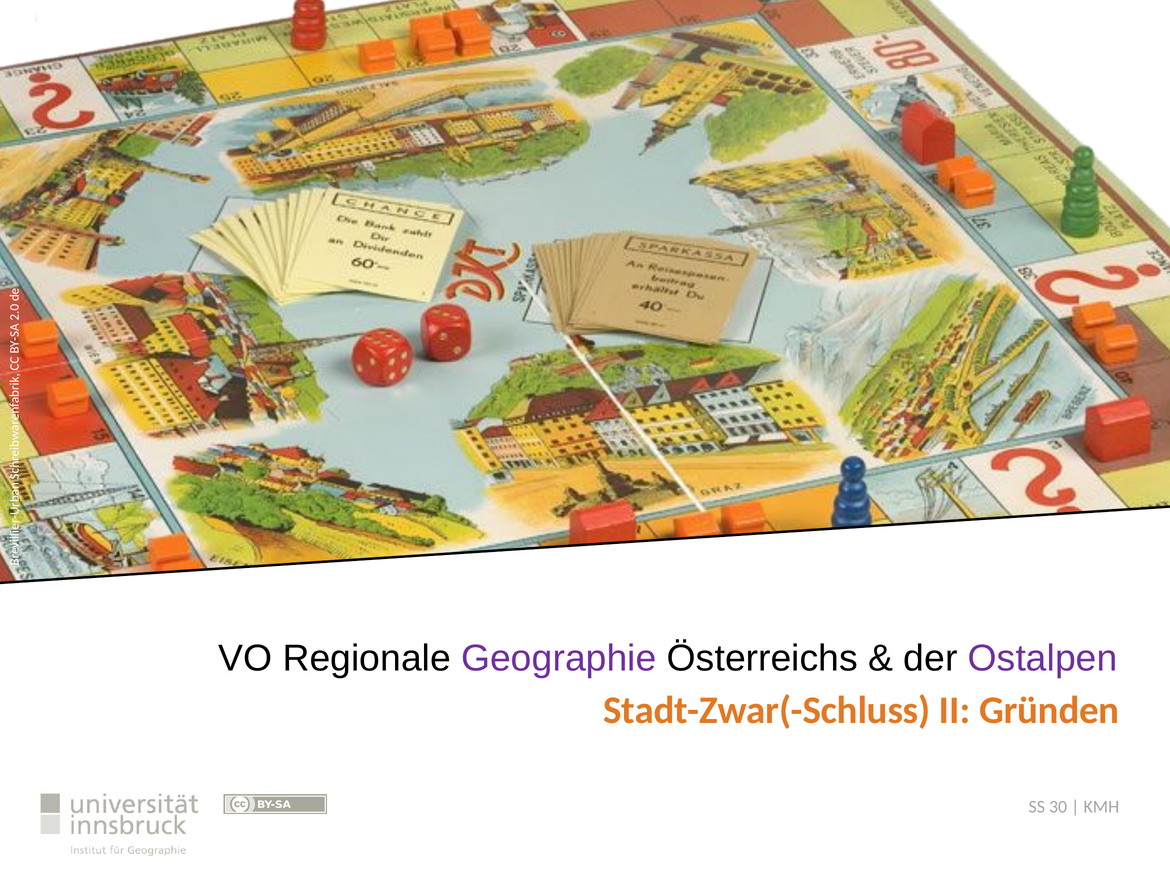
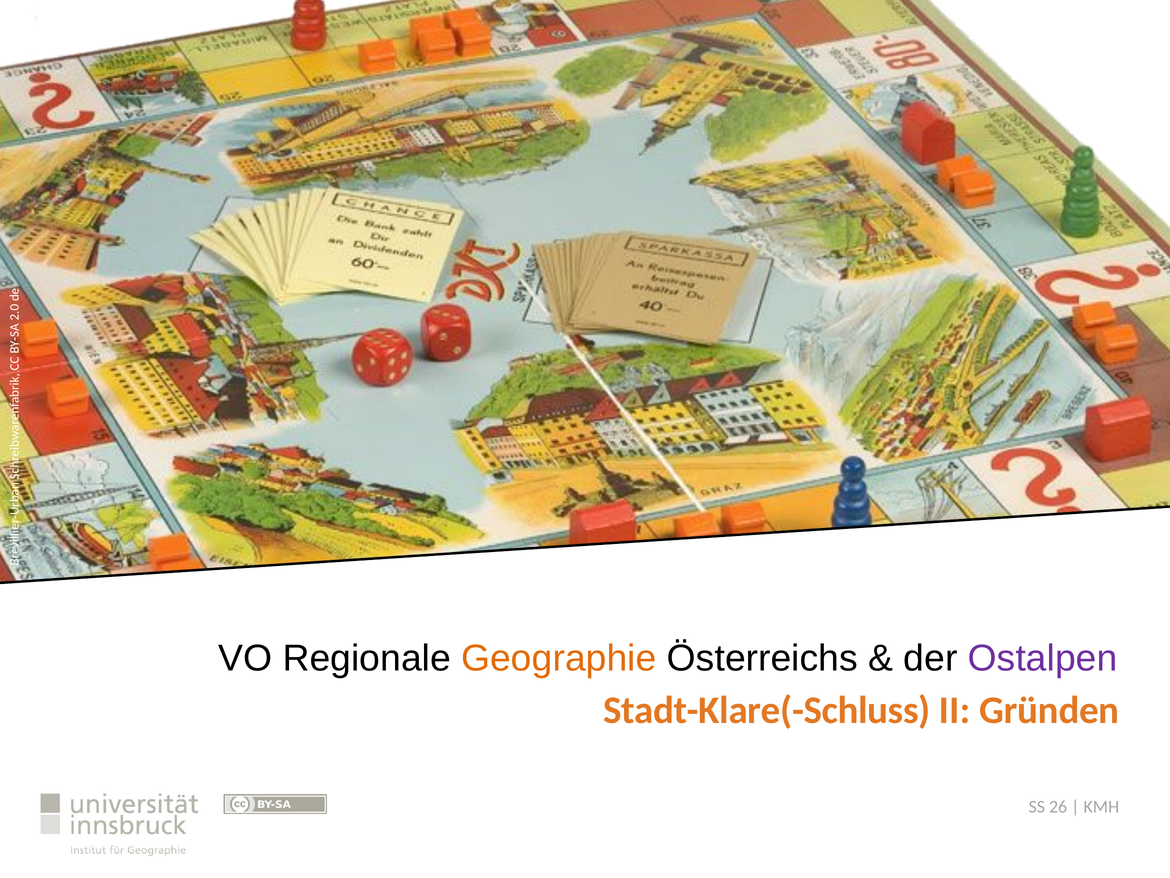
Geographie colour: purple -> orange
Stadt-Zwar(-Schluss: Stadt-Zwar(-Schluss -> Stadt-Klare(-Schluss
30: 30 -> 26
